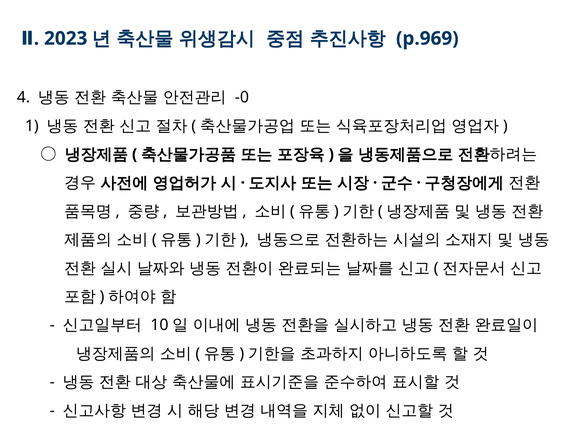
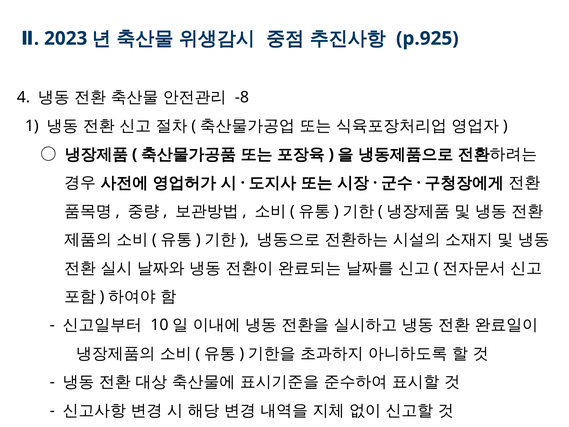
p.969: p.969 -> p.925
-0: -0 -> -8
